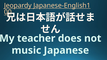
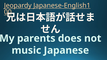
teacher: teacher -> parents
